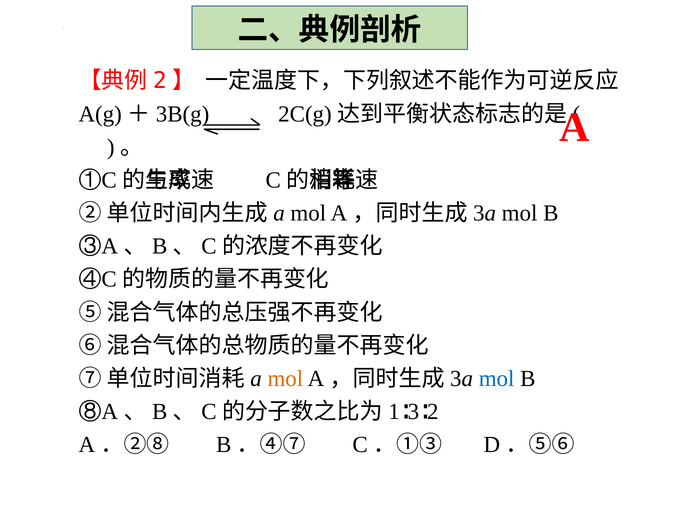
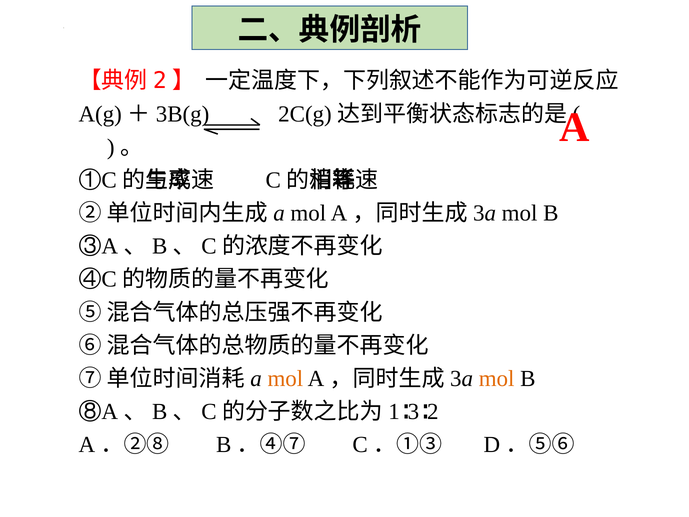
mol at (497, 378) colour: blue -> orange
